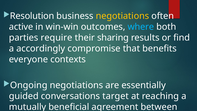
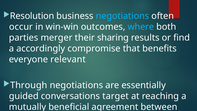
negotiations at (122, 16) colour: yellow -> light blue
active: active -> occur
require: require -> merger
contexts: contexts -> relevant
Ongoing: Ongoing -> Through
